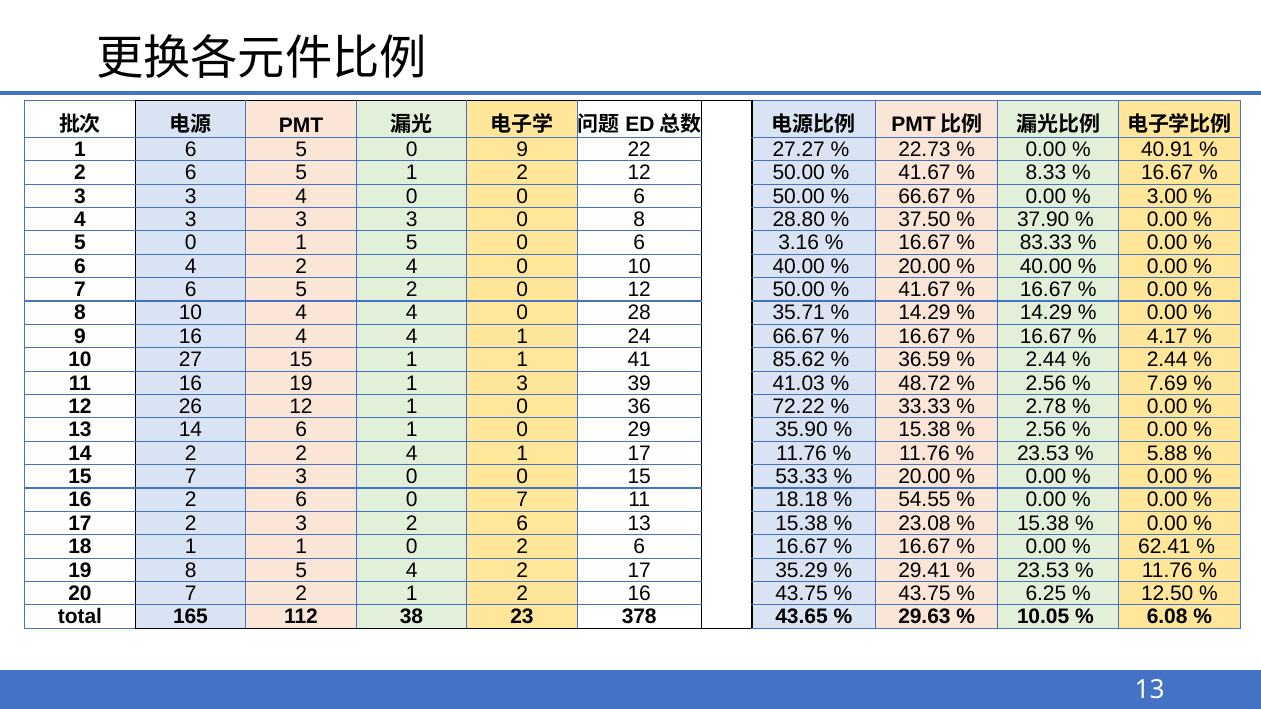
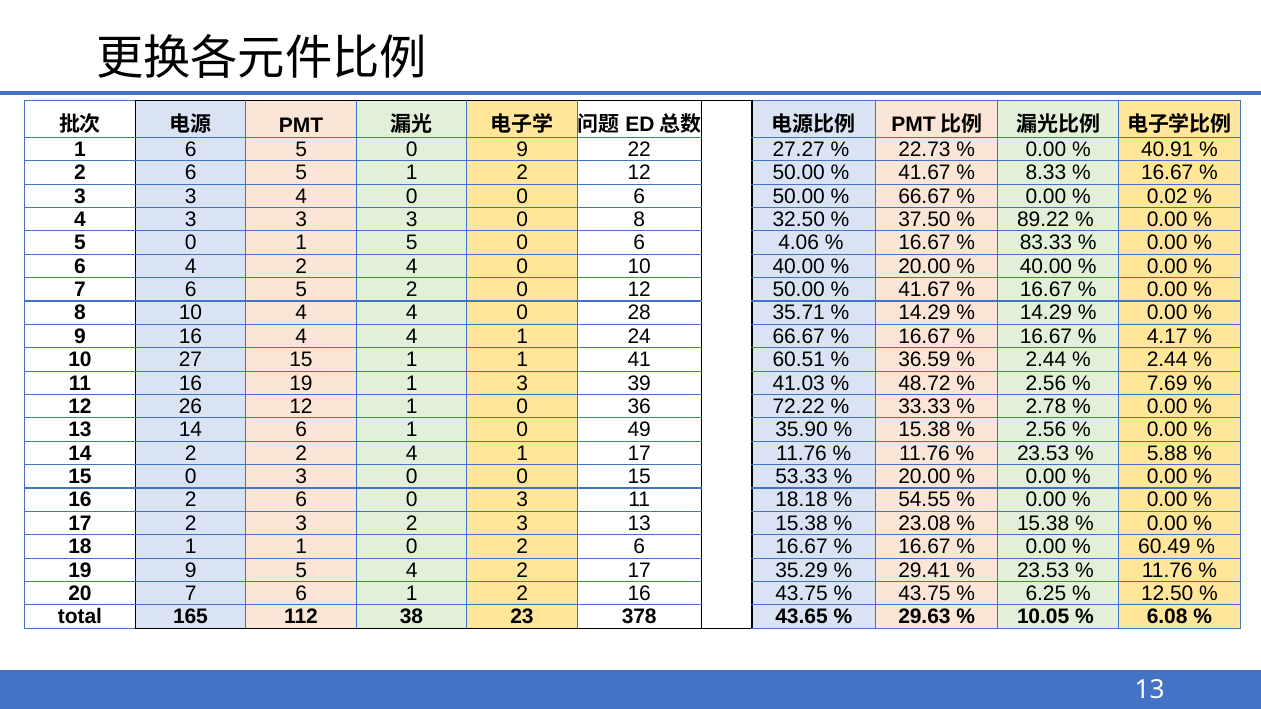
3.00: 3.00 -> 0.02
28.80: 28.80 -> 32.50
37.90: 37.90 -> 89.22
3.16: 3.16 -> 4.06
85.62: 85.62 -> 60.51
29: 29 -> 49
15 7: 7 -> 0
6 0 7: 7 -> 3
3 2 6: 6 -> 3
62.41: 62.41 -> 60.49
19 8: 8 -> 9
20 7 2: 2 -> 6
